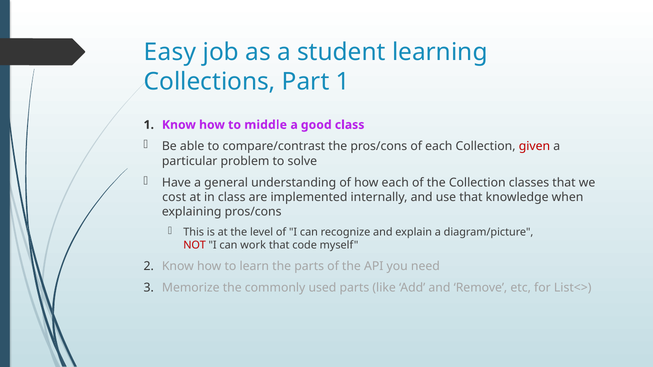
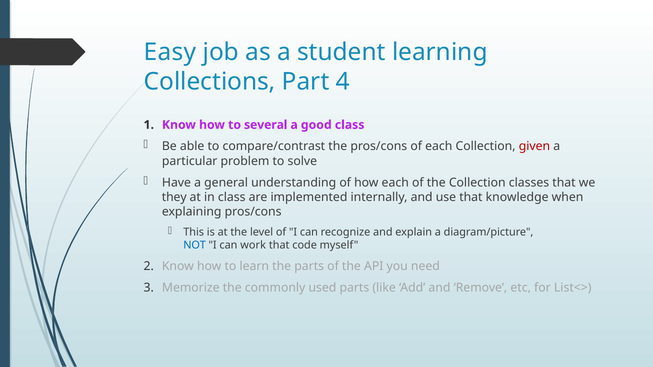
Part 1: 1 -> 4
middle: middle -> several
cost: cost -> they
NOT colour: red -> blue
